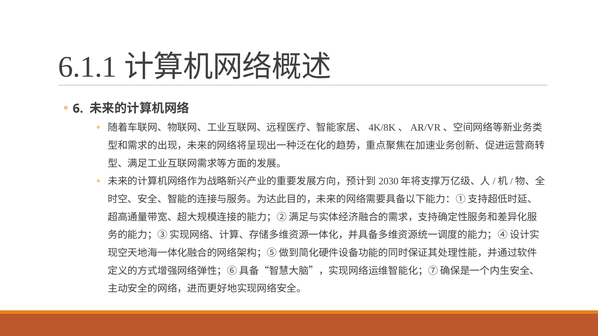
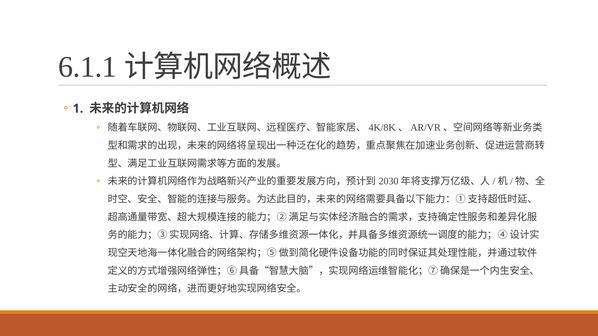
6: 6 -> 1
